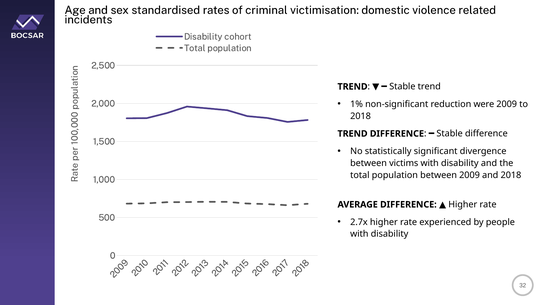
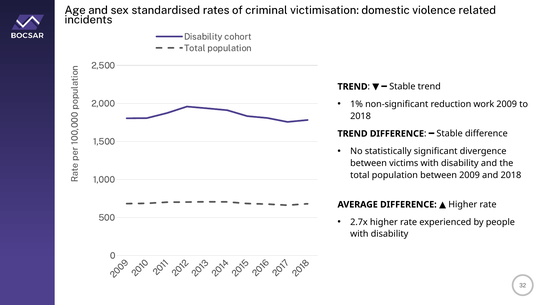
were: were -> work
